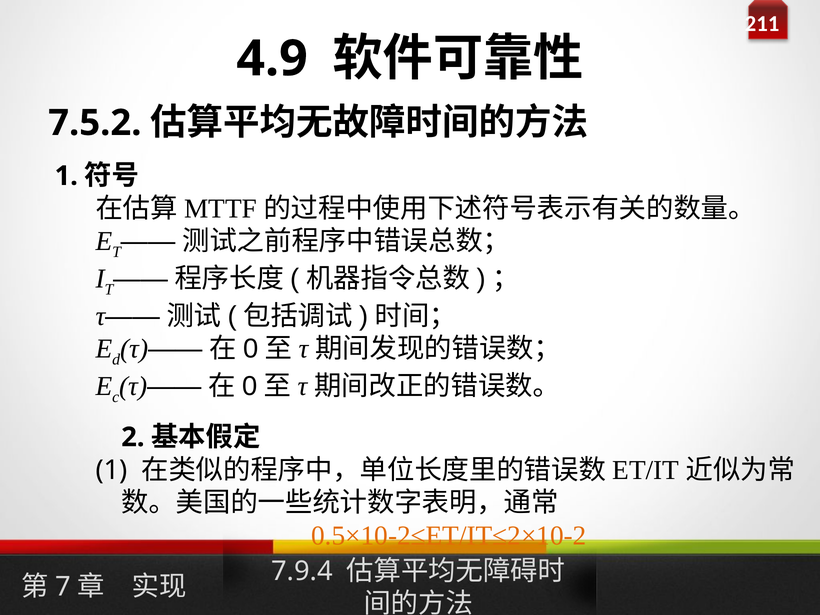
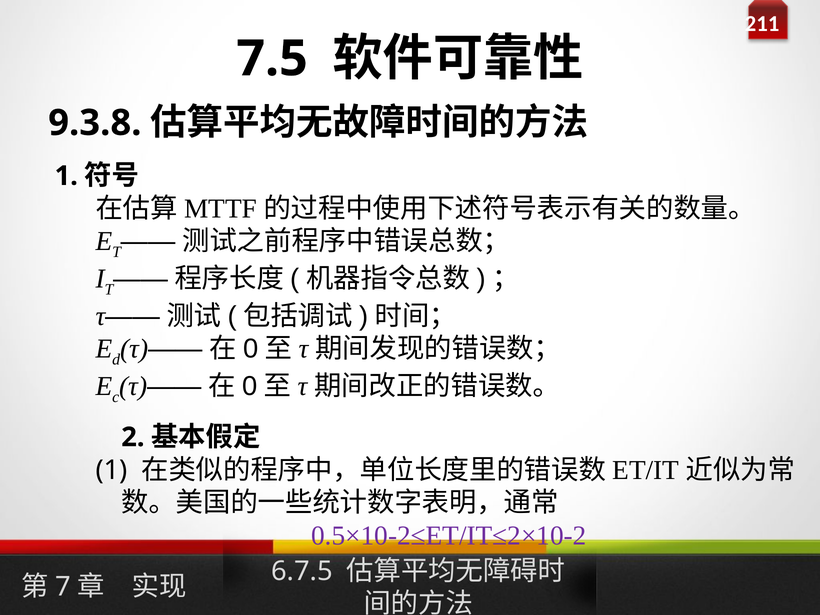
4.9: 4.9 -> 7.5
7.5.2: 7.5.2 -> 9.3.8
0.5×10-2≤ET/IT≤2×10-2 colour: orange -> purple
7.9.4: 7.9.4 -> 6.7.5
